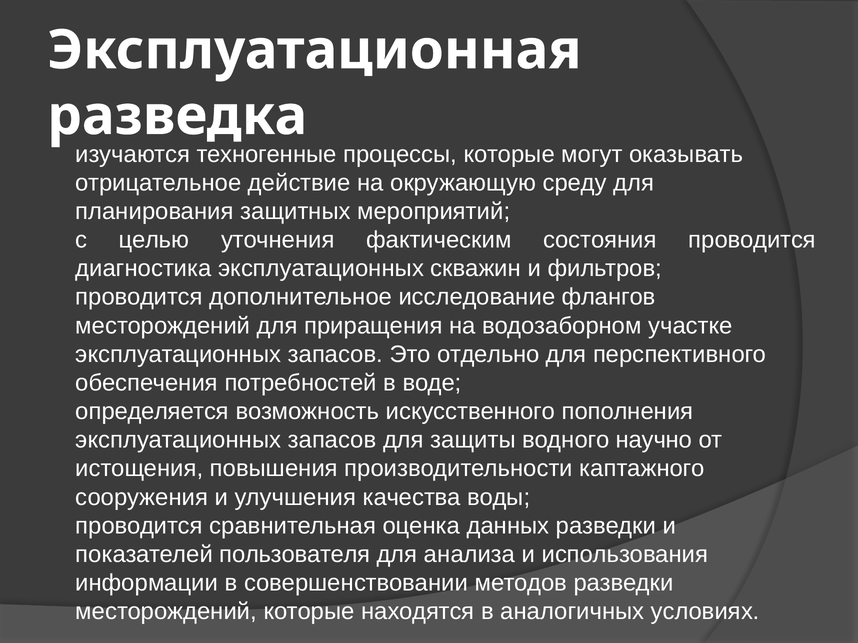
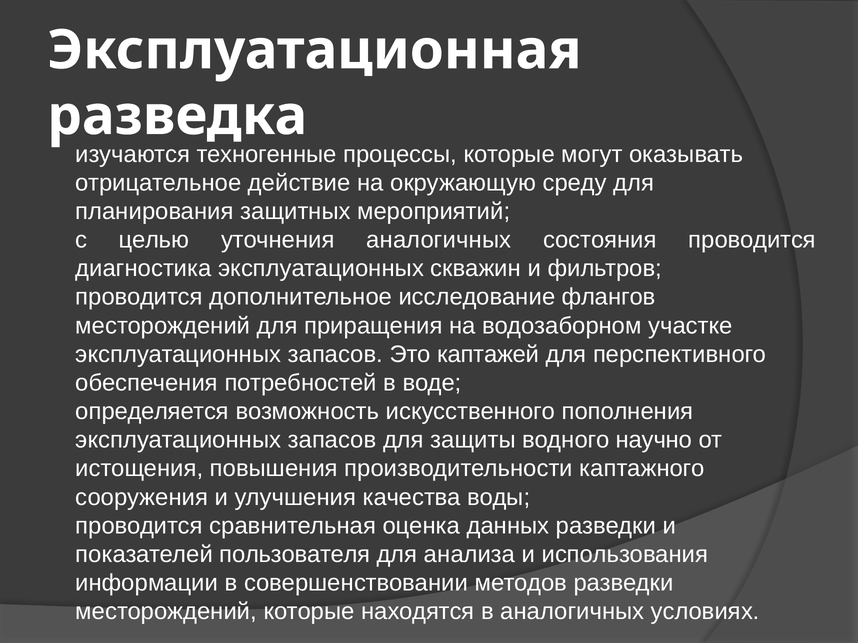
уточнения фактическим: фактическим -> аналогичных
отдельно: отдельно -> каптажей
